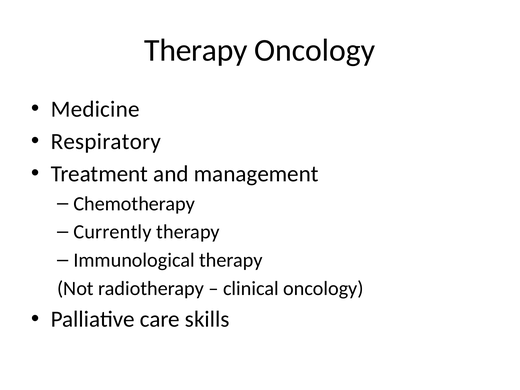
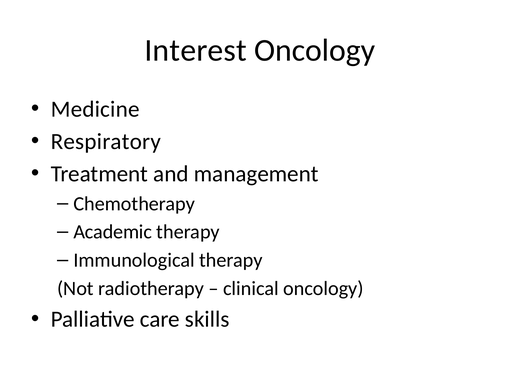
Therapy at (196, 50): Therapy -> Interest
Currently: Currently -> Academic
